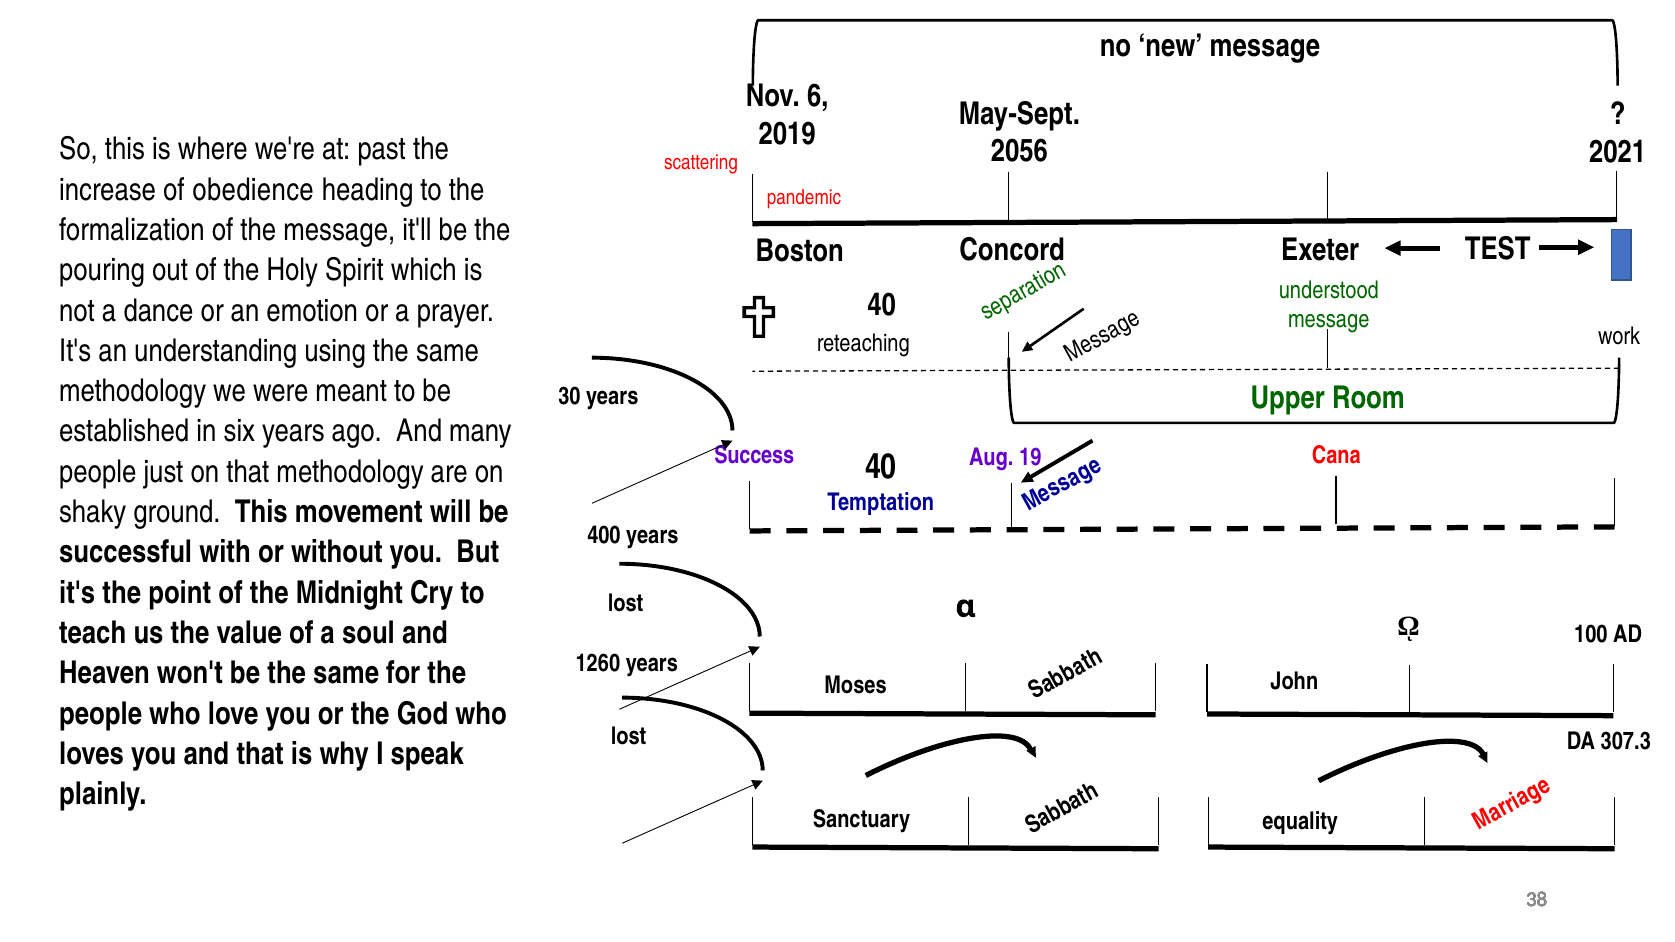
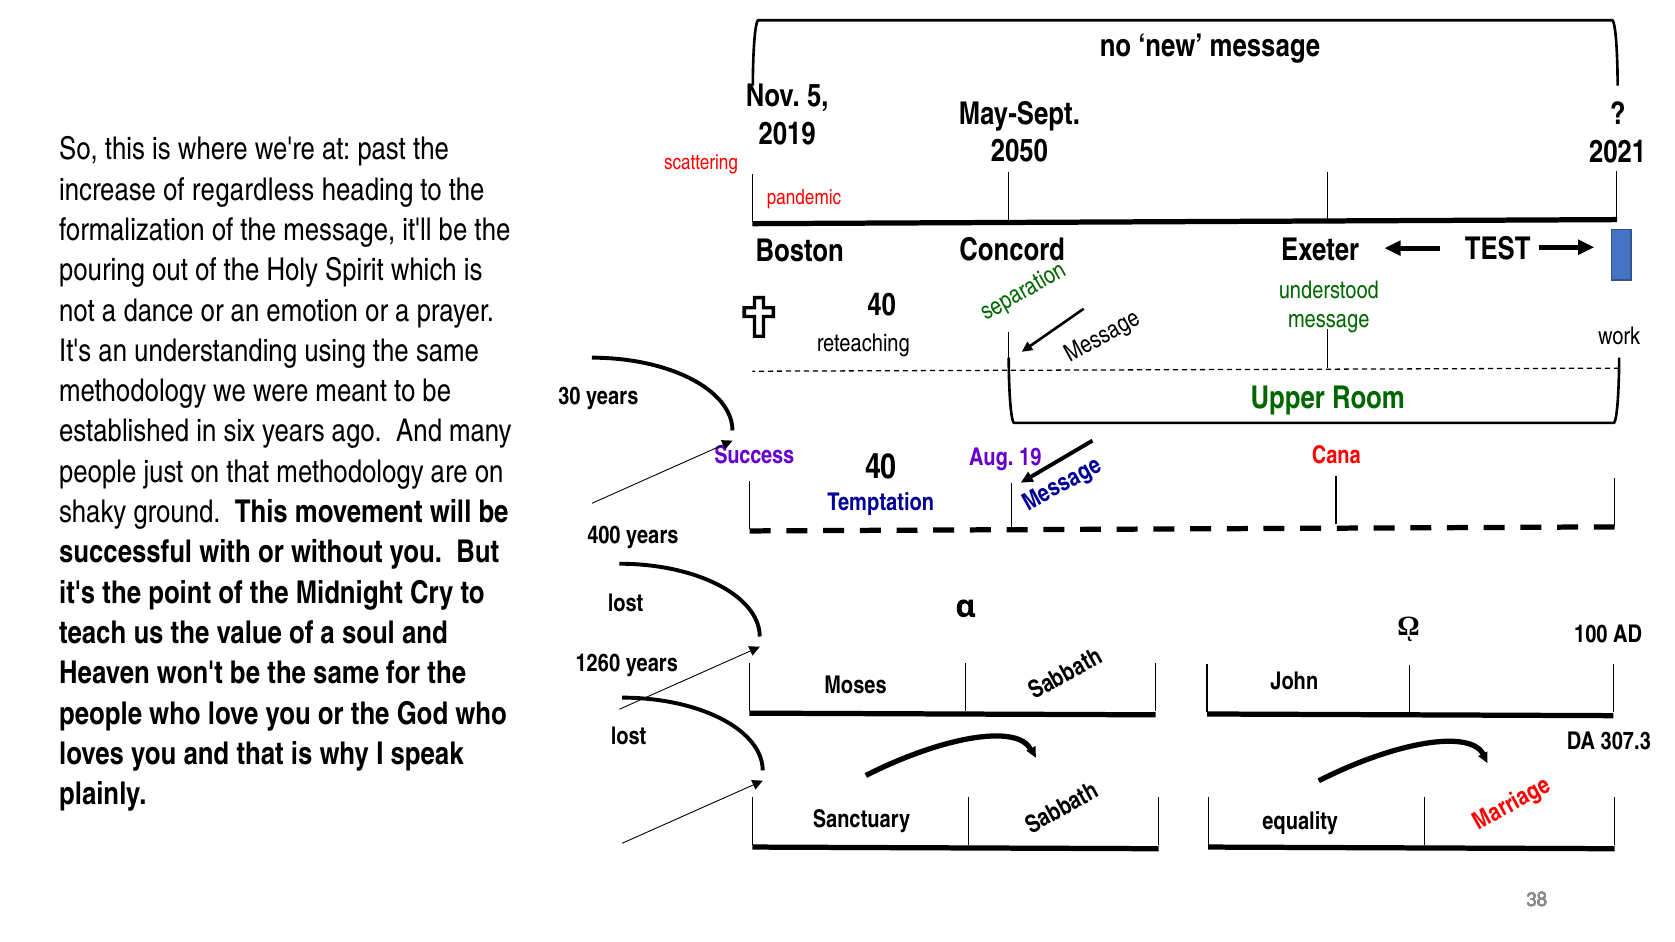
6: 6 -> 5
2056: 2056 -> 2050
obedience: obedience -> regardless
